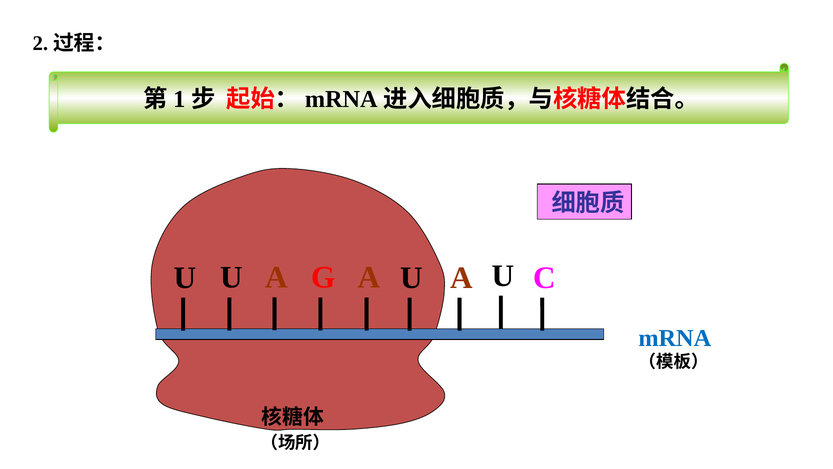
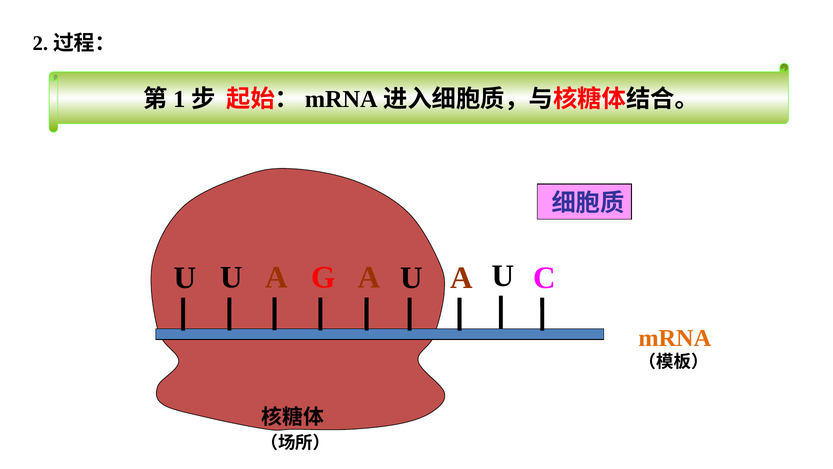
mRNA at (675, 338) colour: blue -> orange
